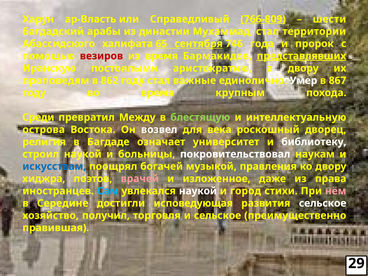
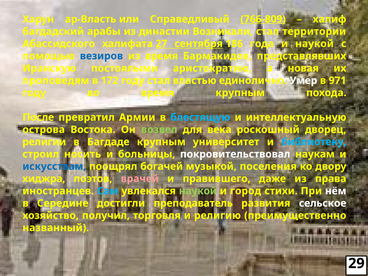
шести: шести -> халиф
Мухаммад: Мухаммад -> Возникали
65: 65 -> 27
746: 746 -> 186
и пророк: пророк -> наукой
везиров colour: red -> blue
представлявших underline: present -> none
а двору: двору -> новая
862: 862 -> 172
важные: важные -> властью
867: 867 -> 971
Среди: Среди -> После
Между: Между -> Армии
блестящую colour: light green -> light blue
возвел colour: white -> light green
религия: религия -> религии
Багдаде означает: означает -> крупным
библиотеку colour: white -> light blue
строил наукой: наукой -> носить
правления: правления -> поселения
изложенное: изложенное -> правившего
наукой at (198, 191) colour: white -> light green
нём colour: pink -> white
исповедующая: исповедующая -> преподаватель
и сельское: сельское -> религию
правившая: правившая -> названный
